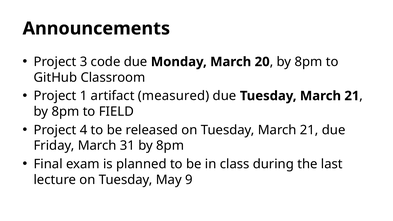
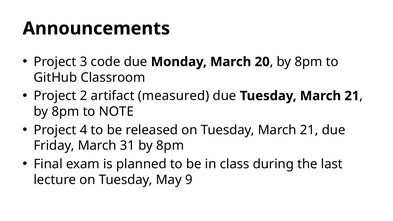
1: 1 -> 2
FIELD: FIELD -> NOTE
